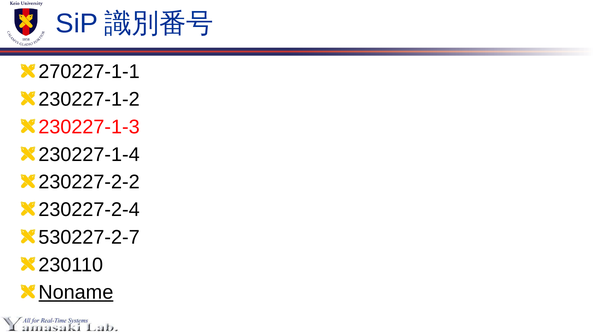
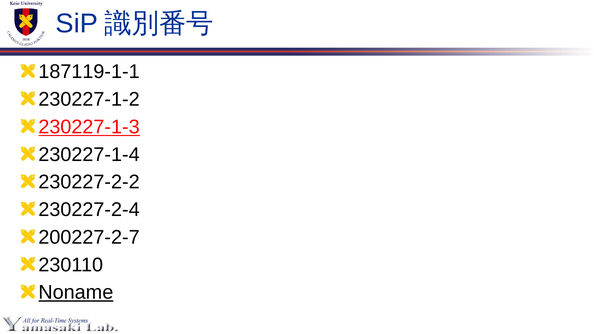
270227-1-1: 270227-1-1 -> 187119-1-1
230227-1-3 underline: none -> present
530227-2-7: 530227-2-7 -> 200227-2-7
